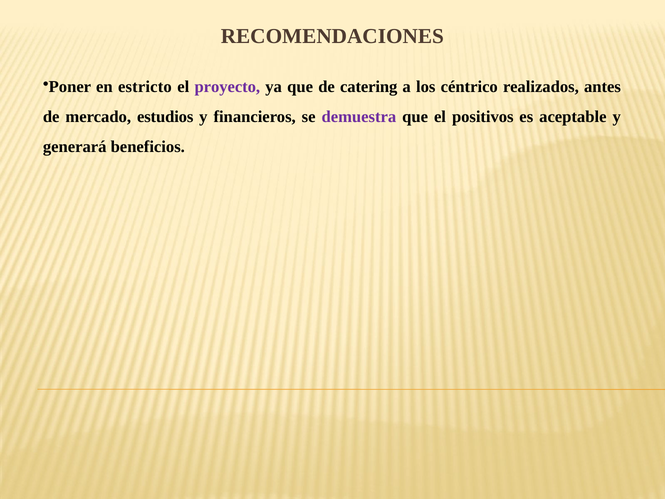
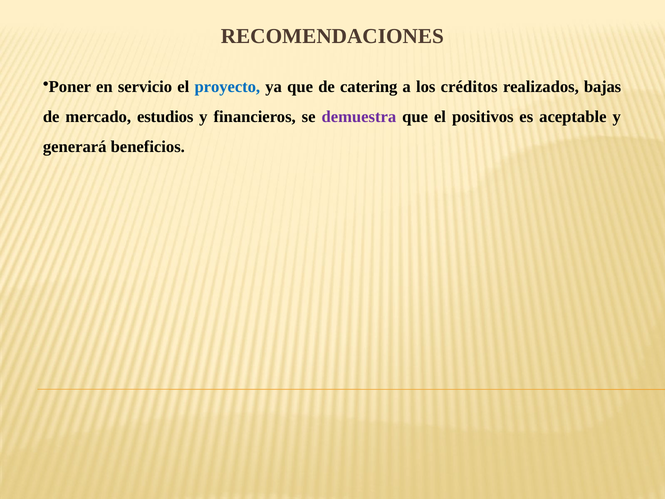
estricto: estricto -> servicio
proyecto colour: purple -> blue
céntrico: céntrico -> créditos
antes: antes -> bajas
